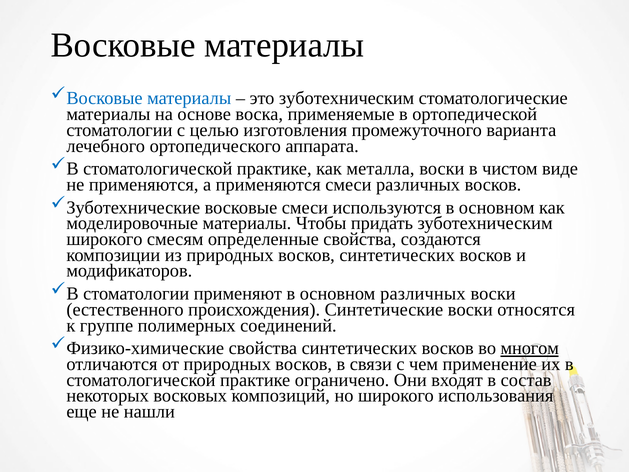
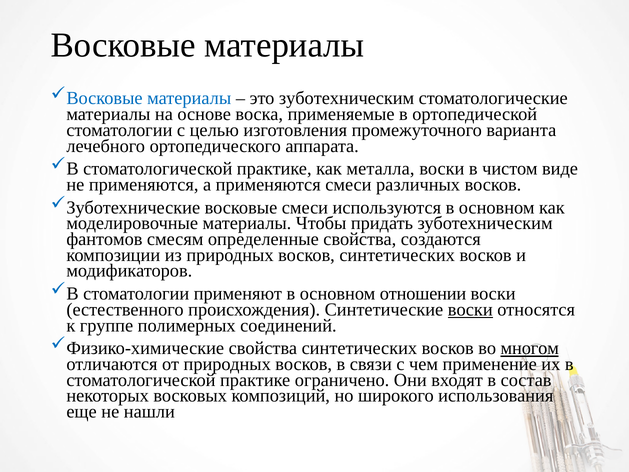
широкого at (104, 239): широкого -> фантомов
основном различных: различных -> отношении
воски at (470, 309) underline: none -> present
